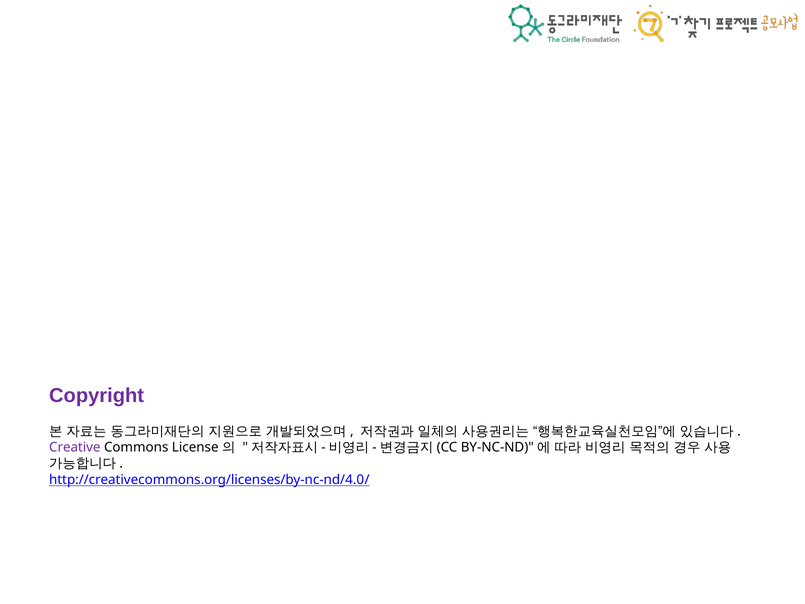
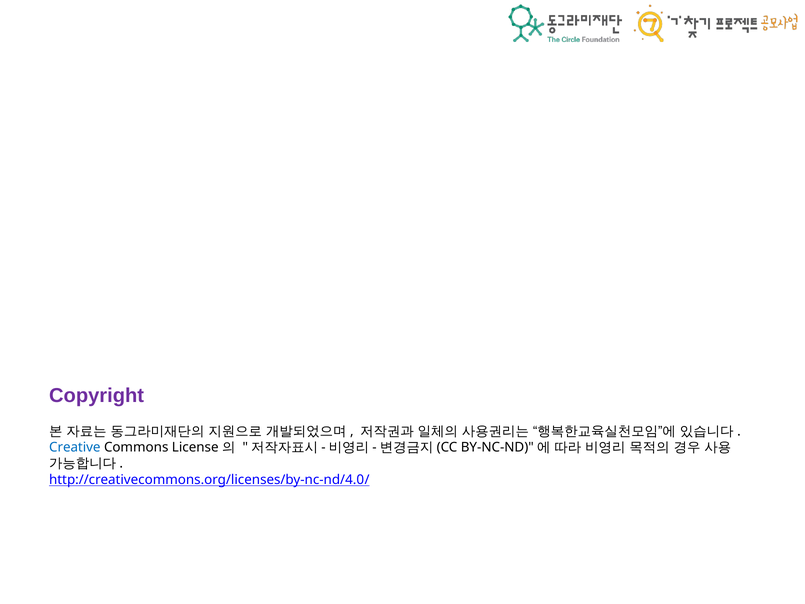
Creative colour: purple -> blue
